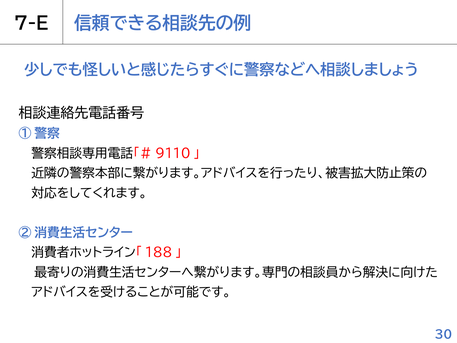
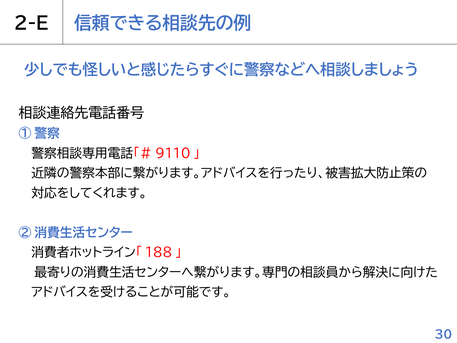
7-E: 7-E -> 2-E
